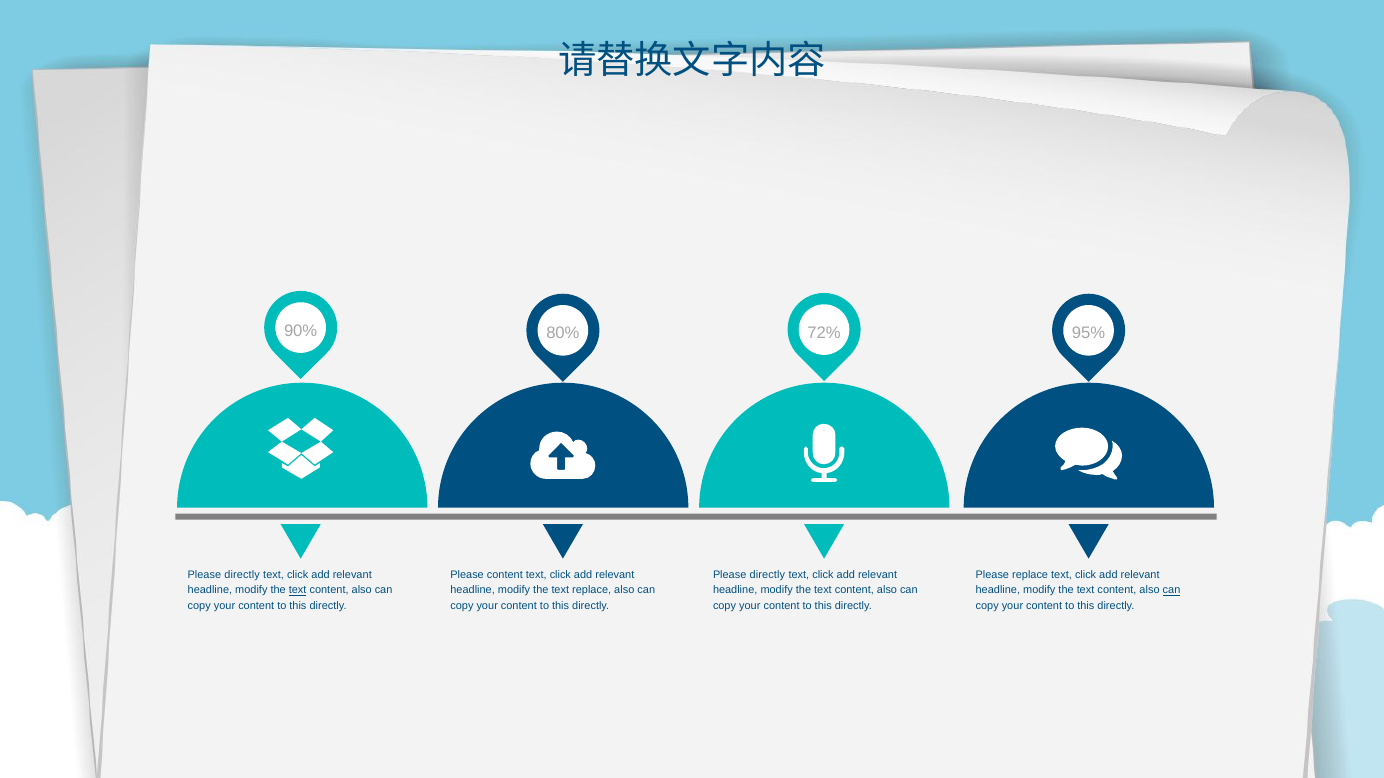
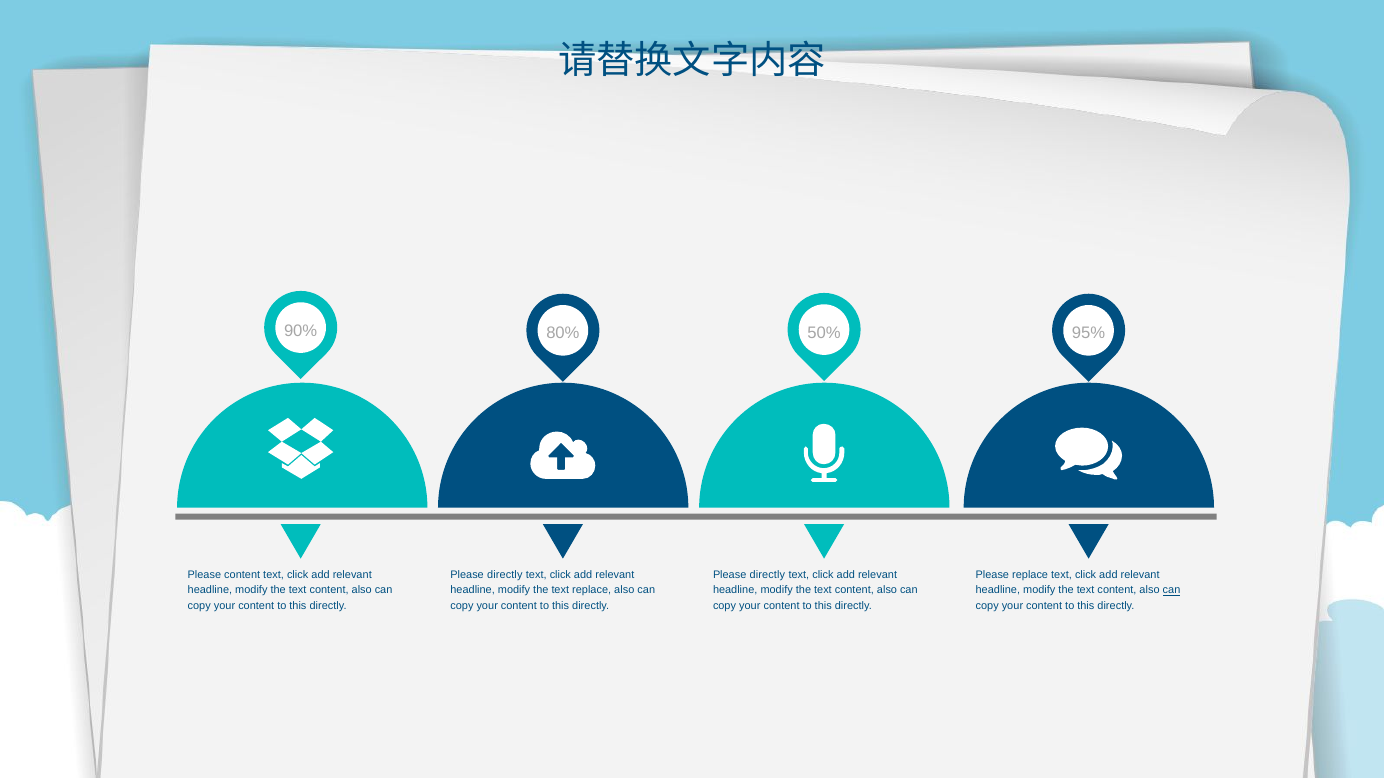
72%: 72% -> 50%
directly at (242, 575): directly -> content
content at (505, 575): content -> directly
text at (298, 591) underline: present -> none
